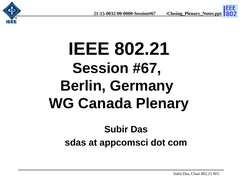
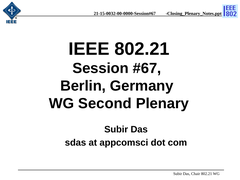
Canada: Canada -> Second
